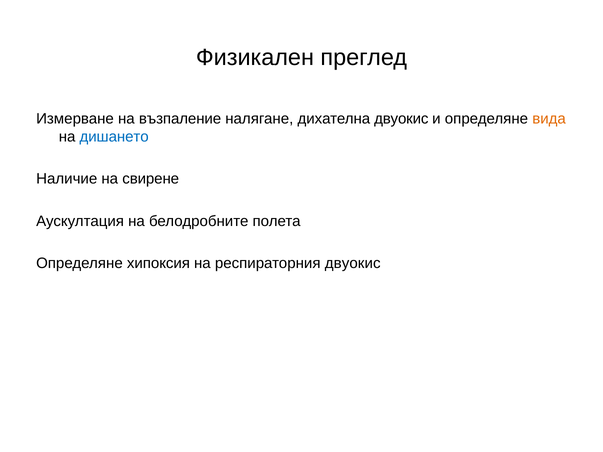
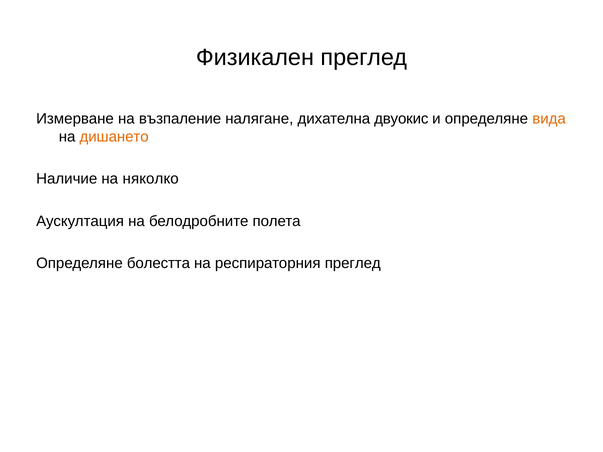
дишането colour: blue -> orange
свирене: свирене -> няколко
хипоксия: хипоксия -> болестта
респираторния двуокис: двуокис -> преглед
